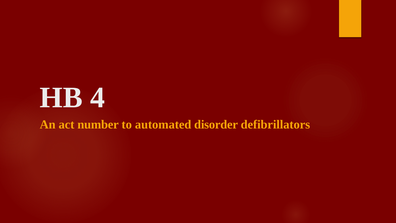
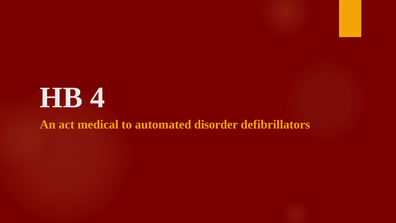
number: number -> medical
